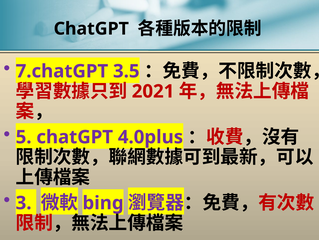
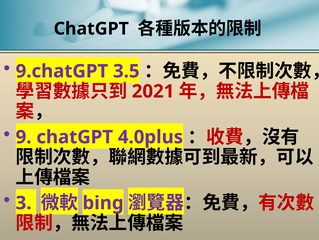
7.chatGPT: 7.chatGPT -> 9.chatGPT
5: 5 -> 9
